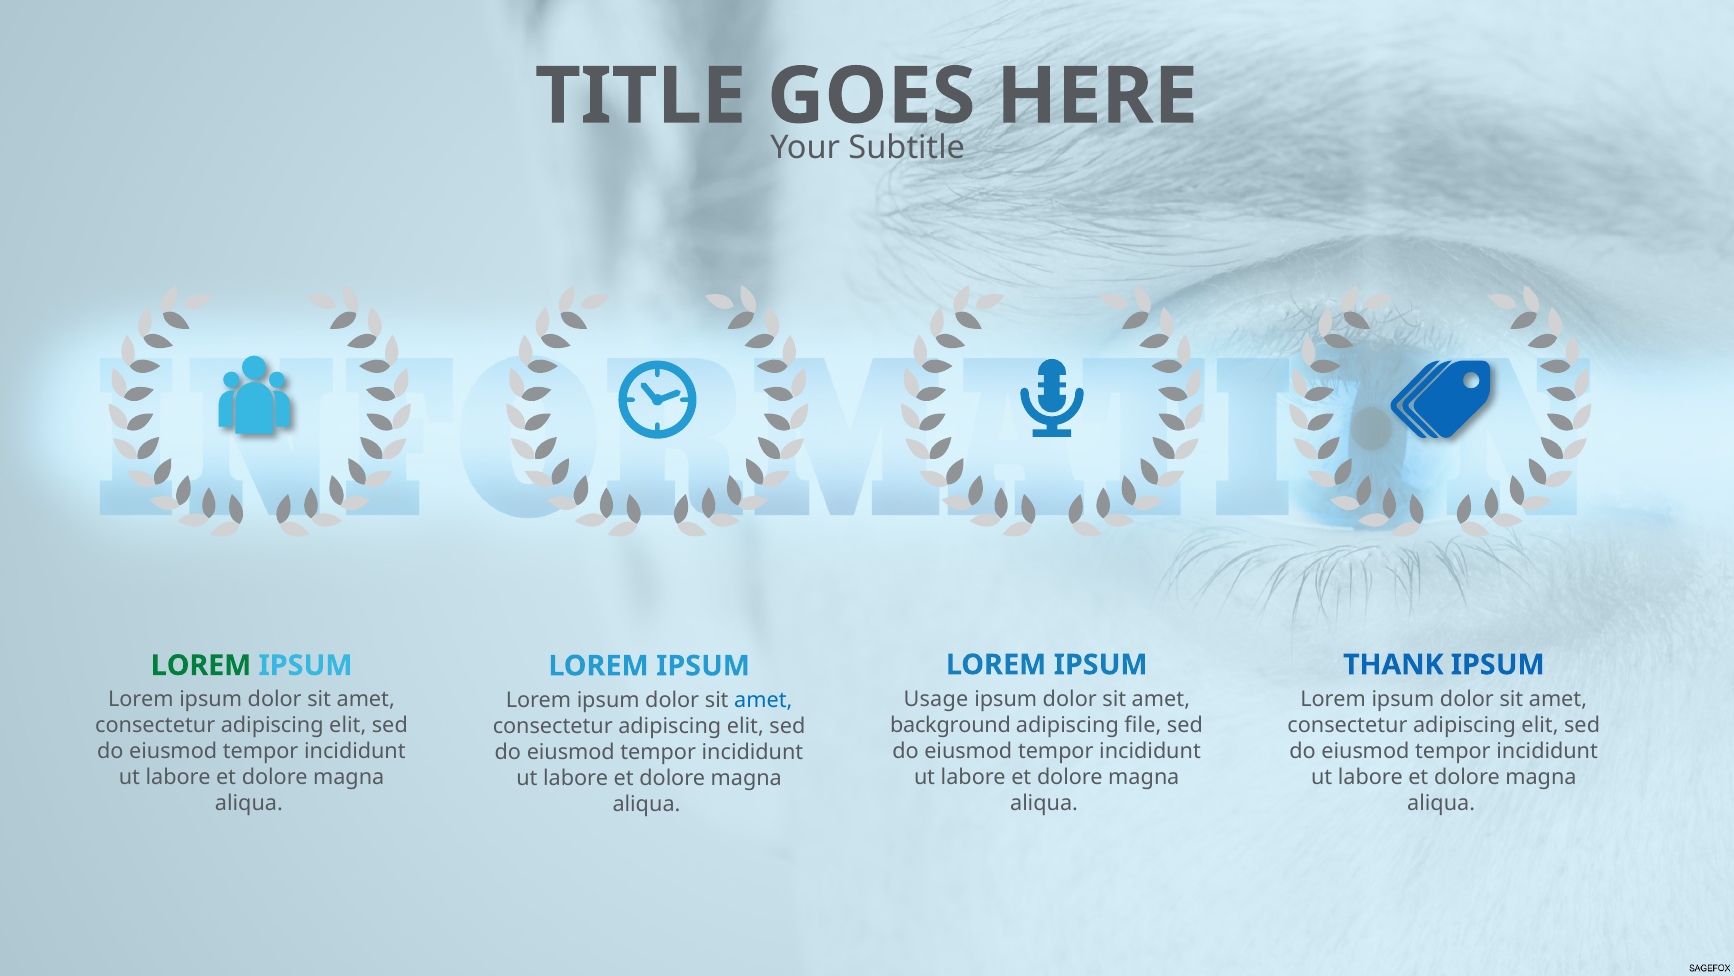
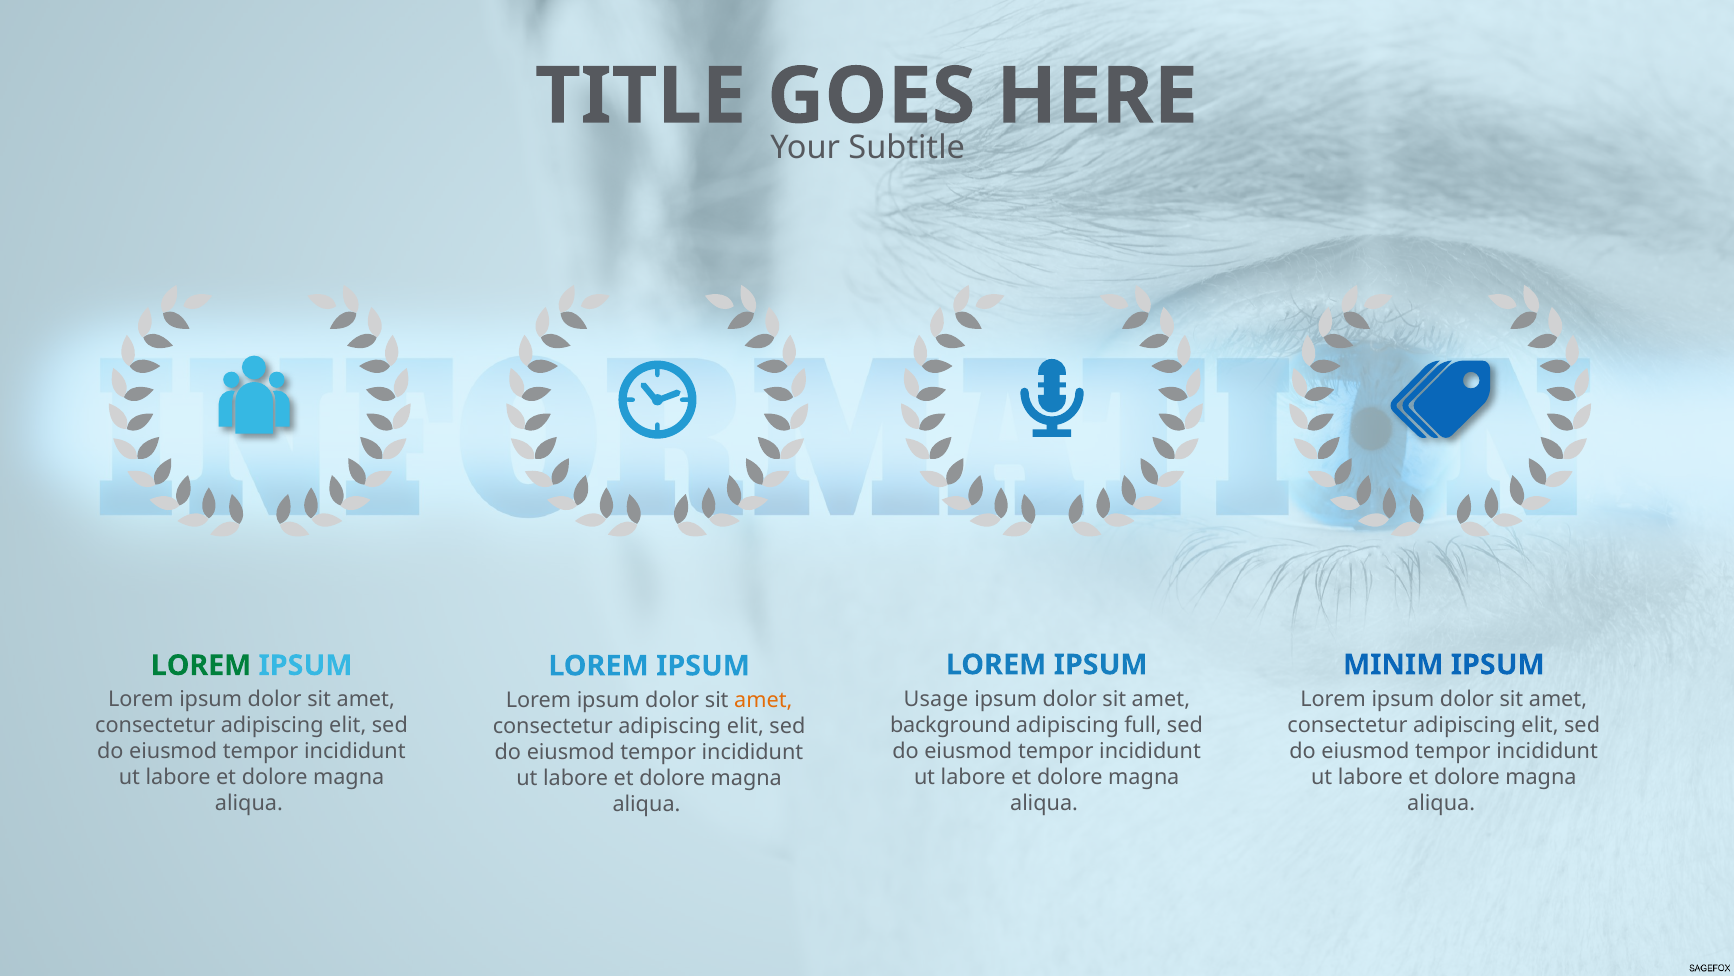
THANK: THANK -> MINIM
amet at (763, 700) colour: blue -> orange
file: file -> full
